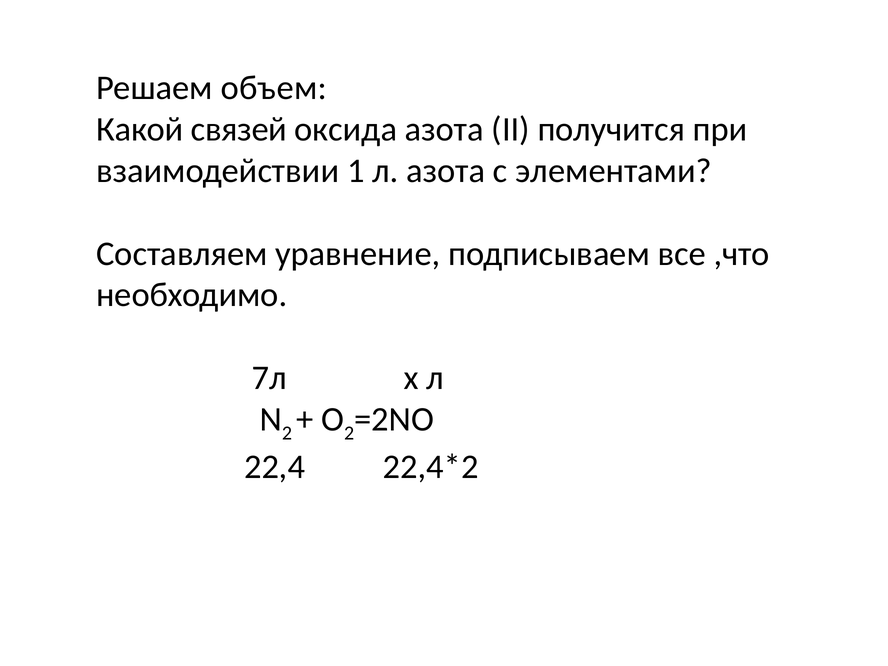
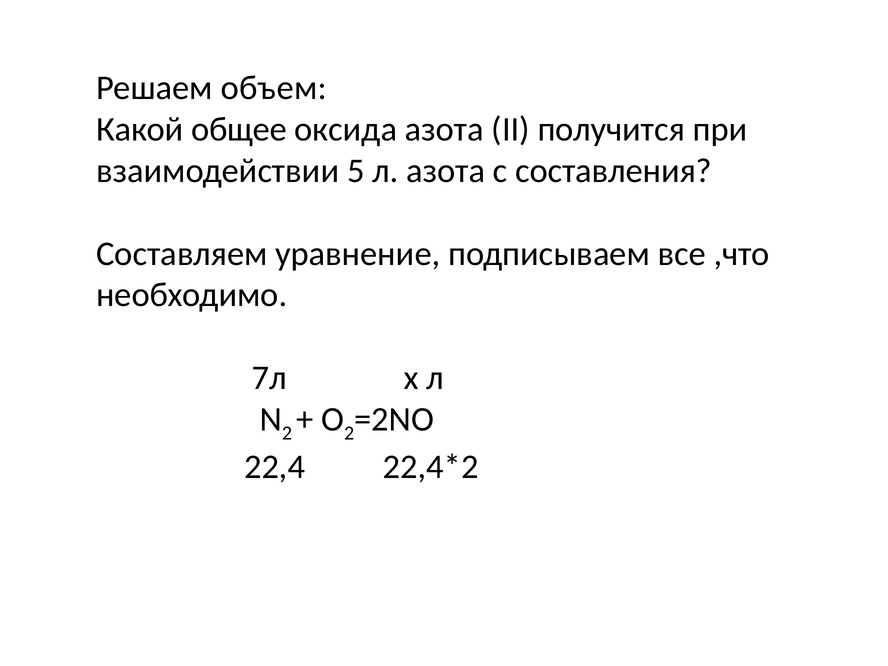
связей: связей -> общее
1: 1 -> 5
элементами: элементами -> составления
